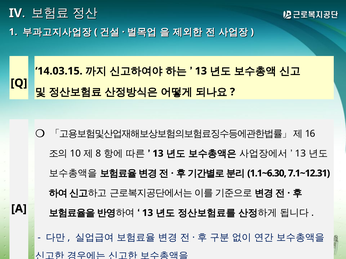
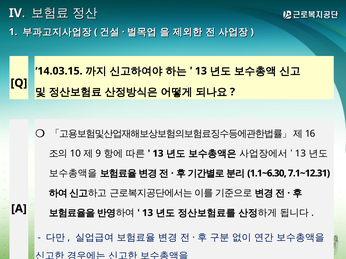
8: 8 -> 9
